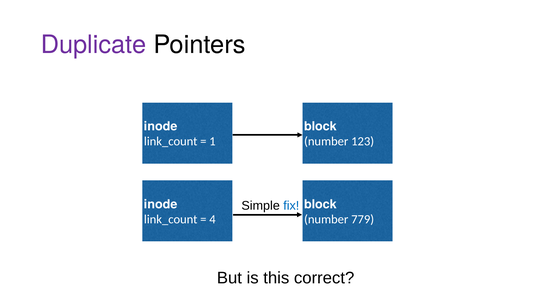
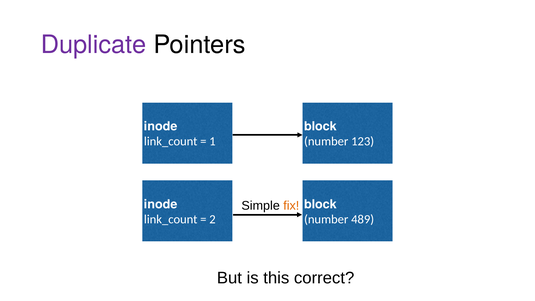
fix colour: blue -> orange
4: 4 -> 2
779: 779 -> 489
